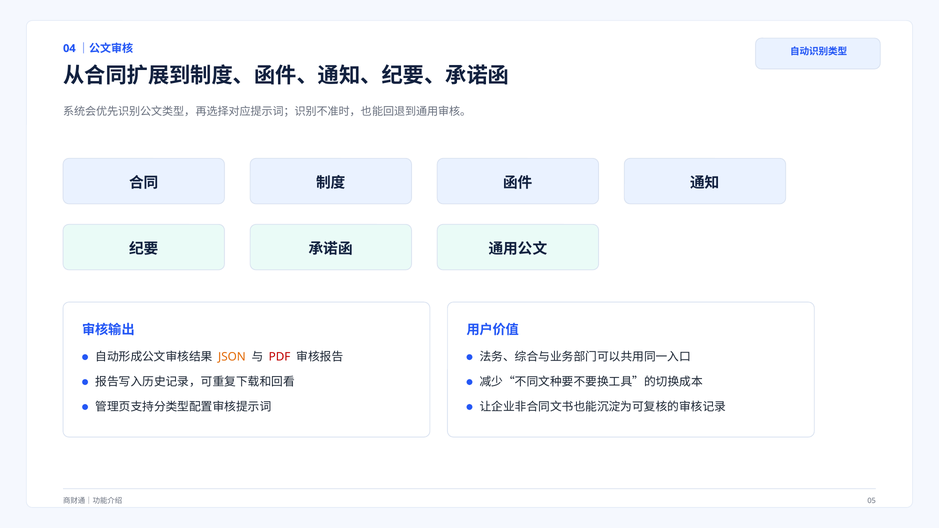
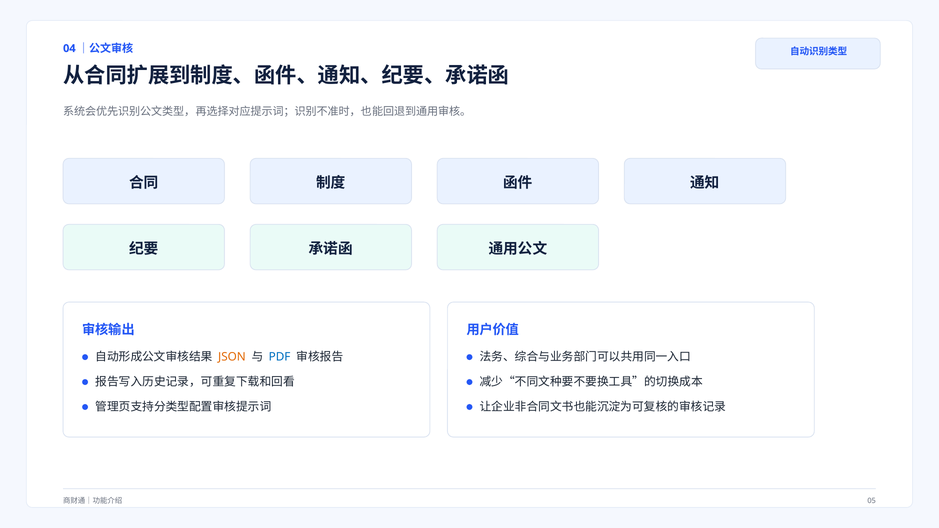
PDF colour: red -> blue
